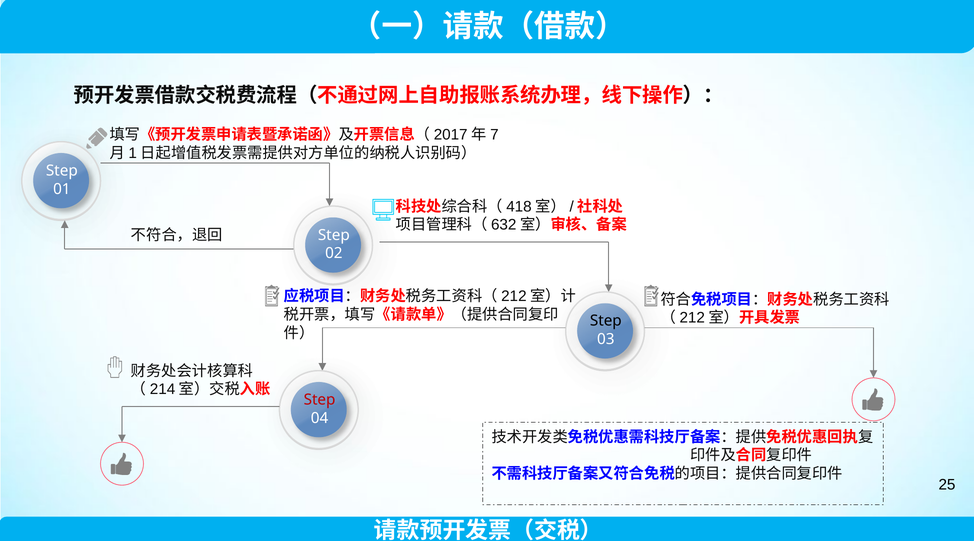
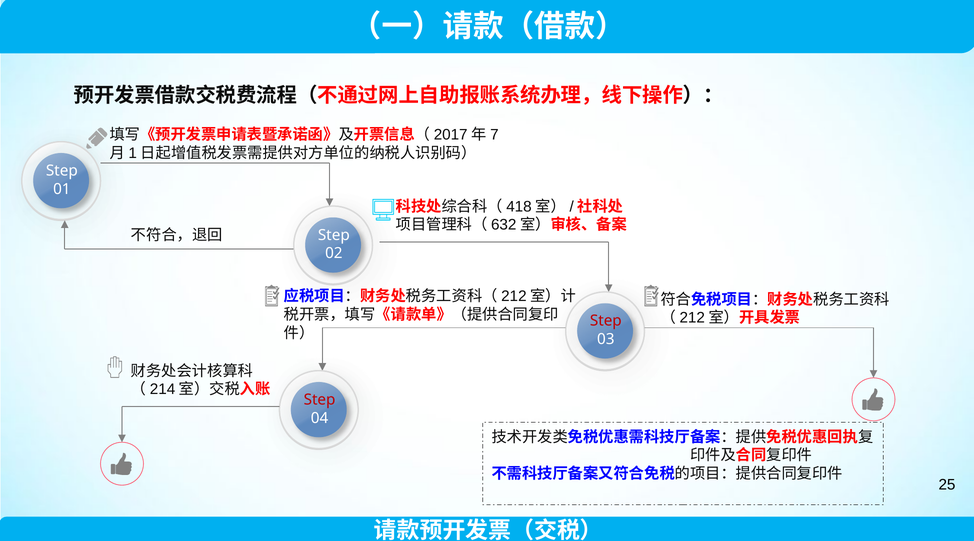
Step at (606, 321) colour: black -> red
